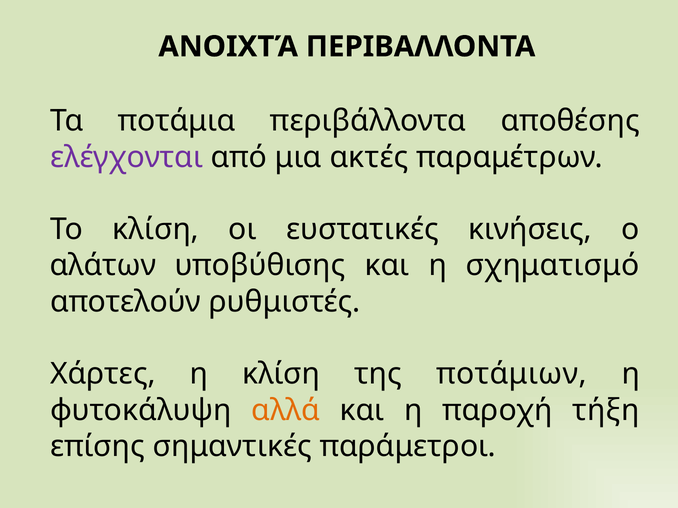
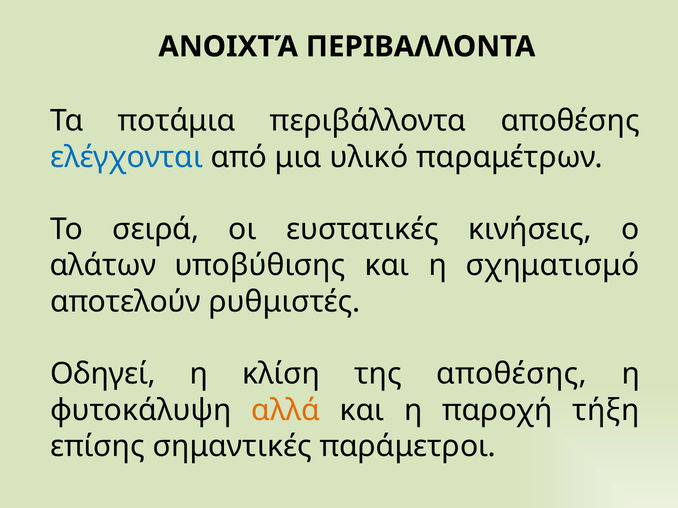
ελέγχονται colour: purple -> blue
ακτές: ακτές -> υλικό
Το κλίση: κλίση -> σειρά
Χάρτες: Χάρτες -> Οδηγεί
της ποτάμιων: ποτάμιων -> αποθέσης
